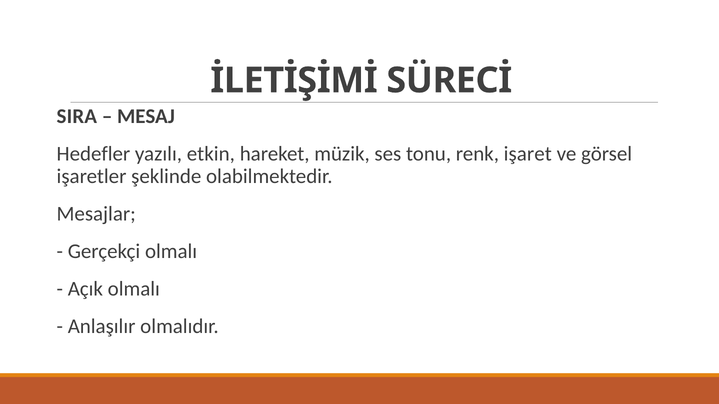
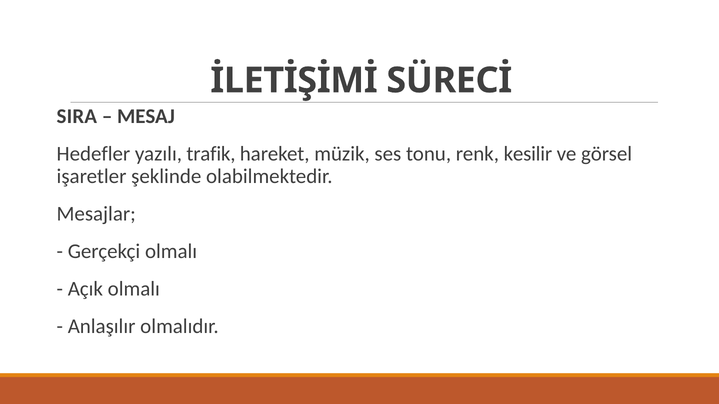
etkin: etkin -> trafik
işaret: işaret -> kesilir
